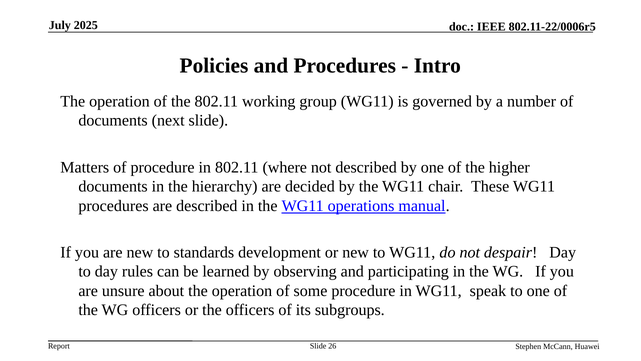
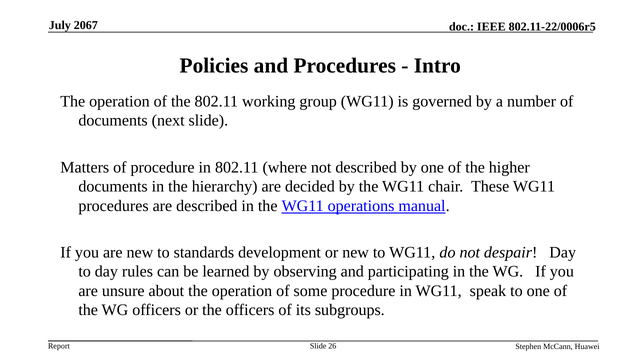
2025: 2025 -> 2067
